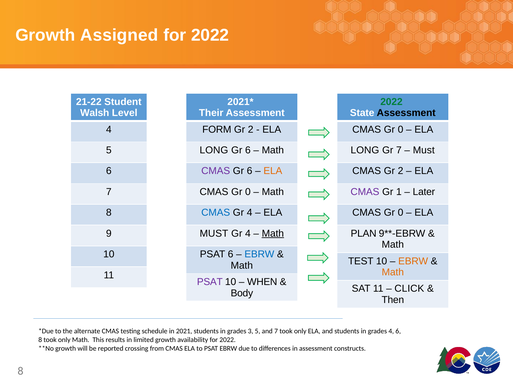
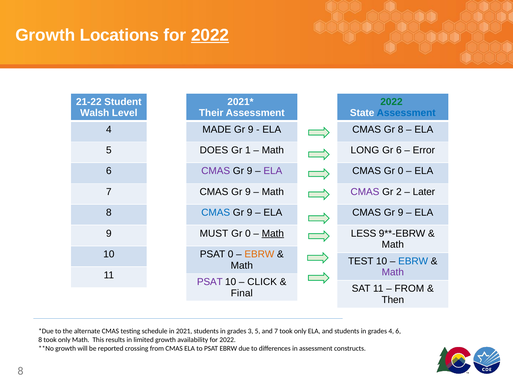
Assigned: Assigned -> Locations
2022 at (210, 35) underline: none -> present
Assessment at (406, 113) colour: black -> blue
FORM: FORM -> MADE
2 at (251, 129): 2 -> 9
0 at (401, 129): 0 -> 8
LONG at (214, 150): LONG -> DOES
6 at (248, 150): 6 -> 1
Gr 7: 7 -> 6
Must at (424, 150): Must -> Error
6 at (250, 171): 6 -> 9
ELA at (273, 171) colour: orange -> purple
CMAS Gr 2: 2 -> 0
0 at (248, 192): 0 -> 9
1: 1 -> 2
4 at (250, 213): 4 -> 9
0 at (401, 213): 0 -> 9
4 at (248, 233): 4 -> 0
PLAN: PLAN -> LESS
PSAT 6: 6 -> 0
EBRW at (259, 254) colour: blue -> orange
EBRW at (413, 261) colour: orange -> blue
Math at (393, 272) colour: orange -> purple
WHEN: WHEN -> CLICK
CLICK at (409, 288): CLICK -> FROM
Body: Body -> Final
